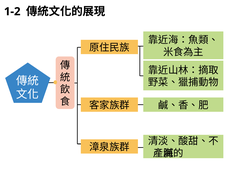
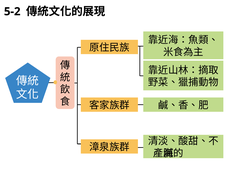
1-2: 1-2 -> 5-2
